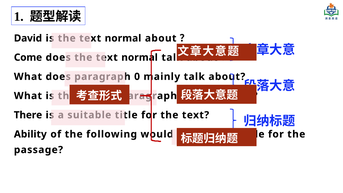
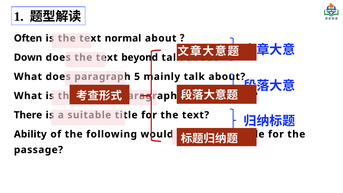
David: David -> Often
Come: Come -> Down
normal at (140, 57): normal -> beyond
0: 0 -> 5
